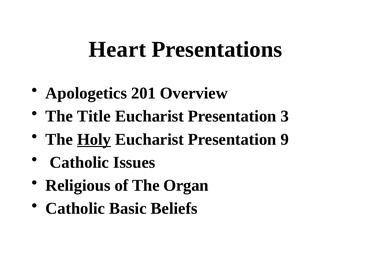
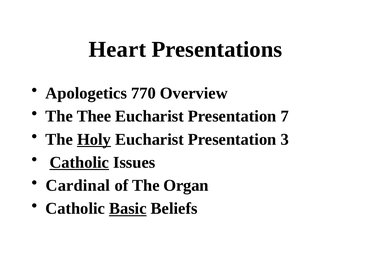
201: 201 -> 770
Title: Title -> Thee
3: 3 -> 7
9: 9 -> 3
Catholic at (79, 163) underline: none -> present
Religious: Religious -> Cardinal
Basic underline: none -> present
